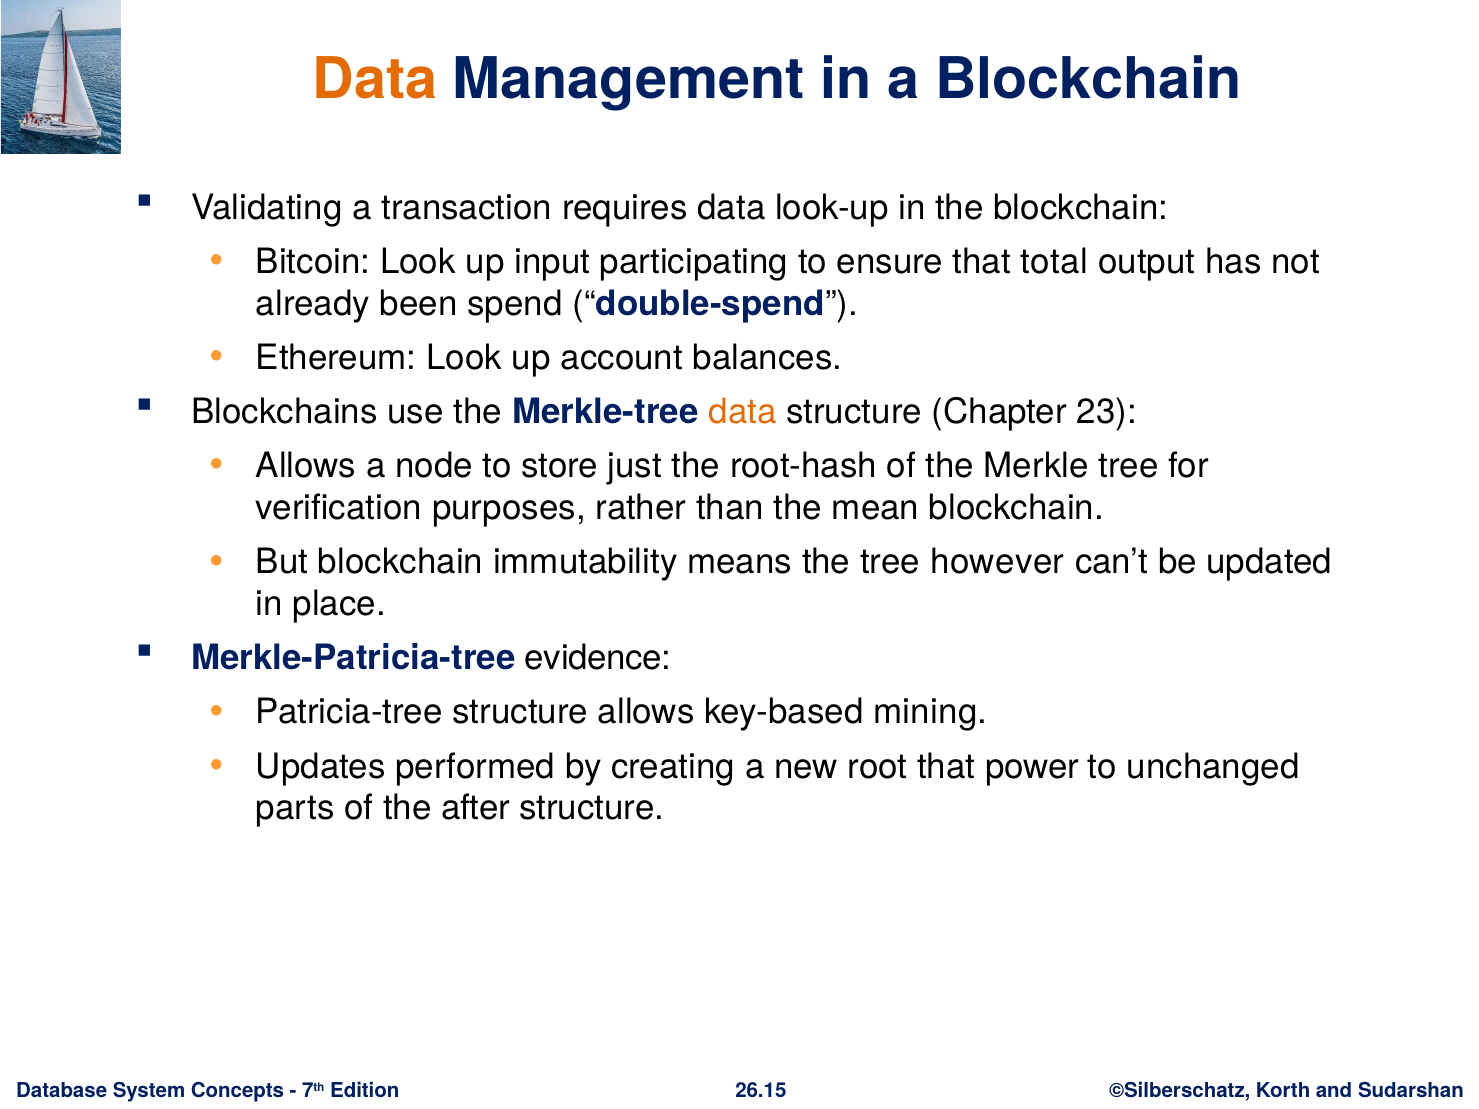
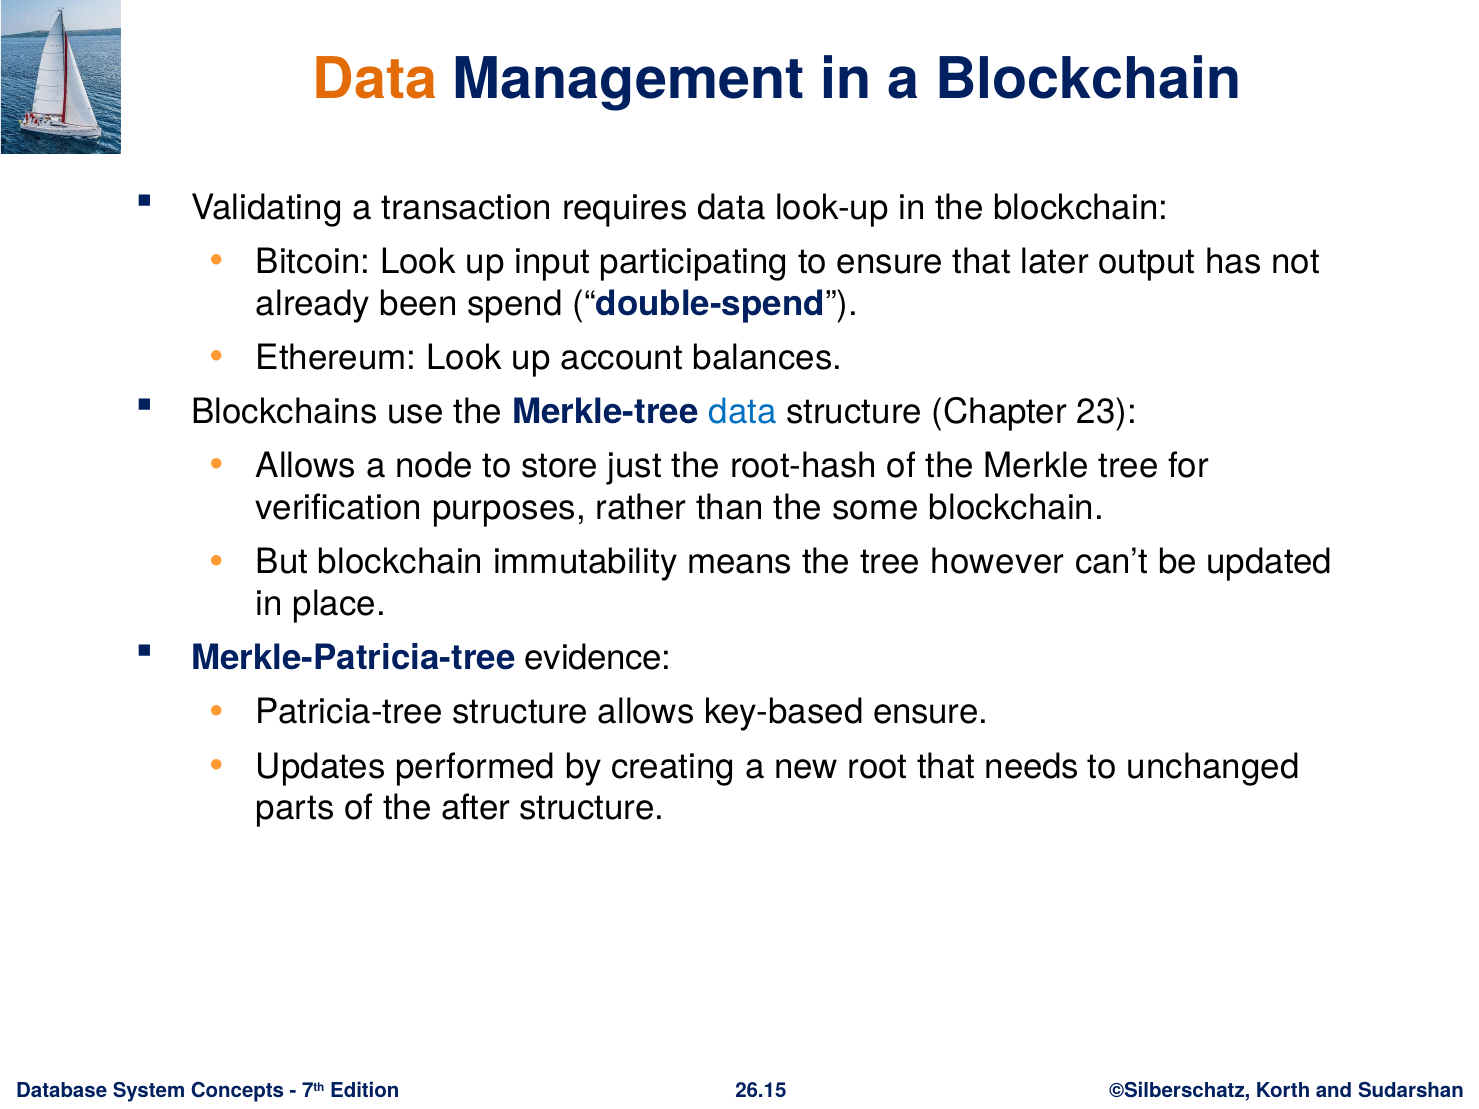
total: total -> later
data at (743, 412) colour: orange -> blue
mean: mean -> some
key-based mining: mining -> ensure
power: power -> needs
